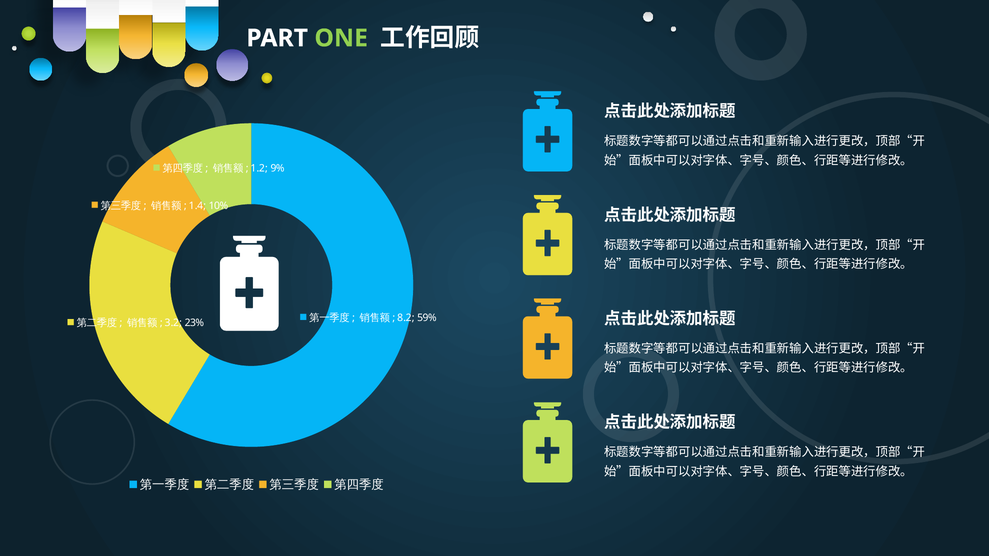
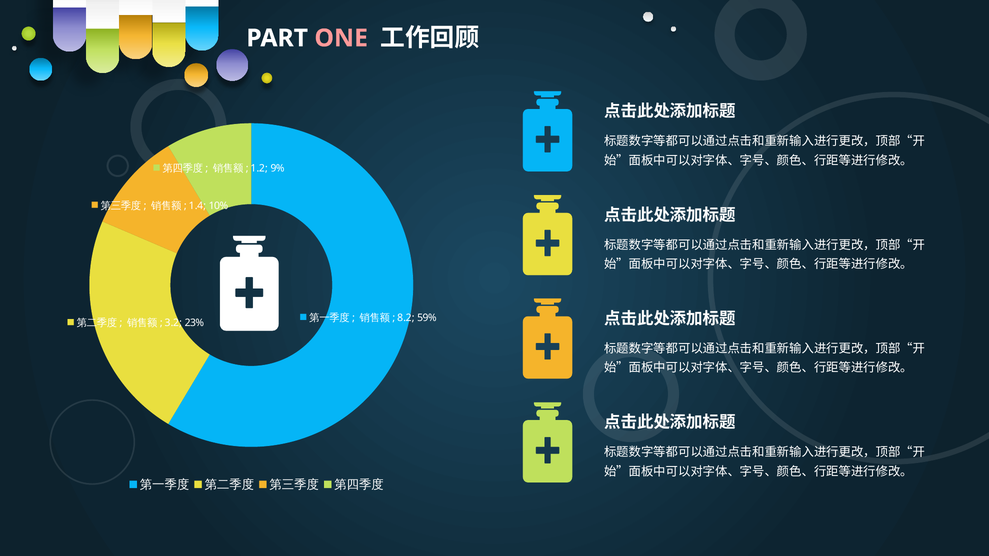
ONE colour: light green -> pink
